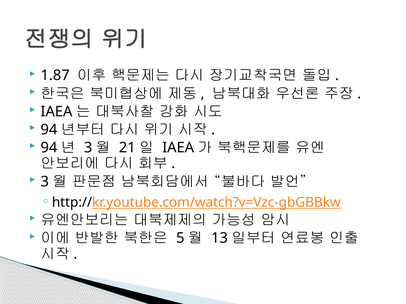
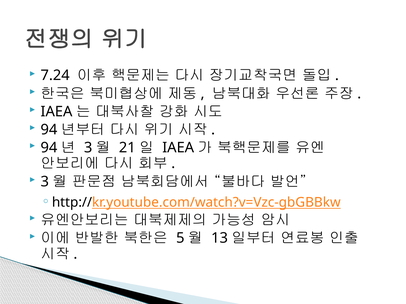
1.87: 1.87 -> 7.24
